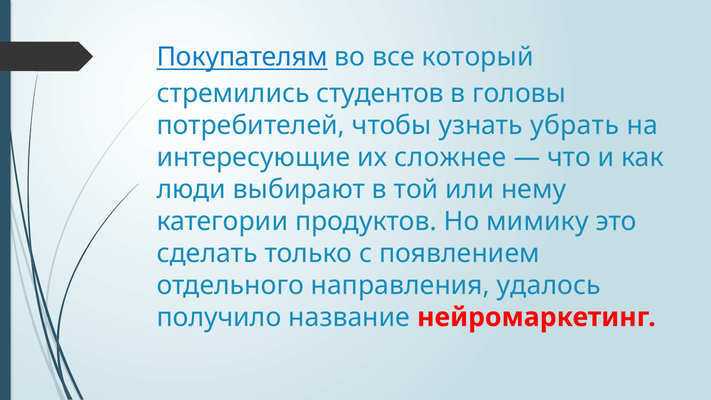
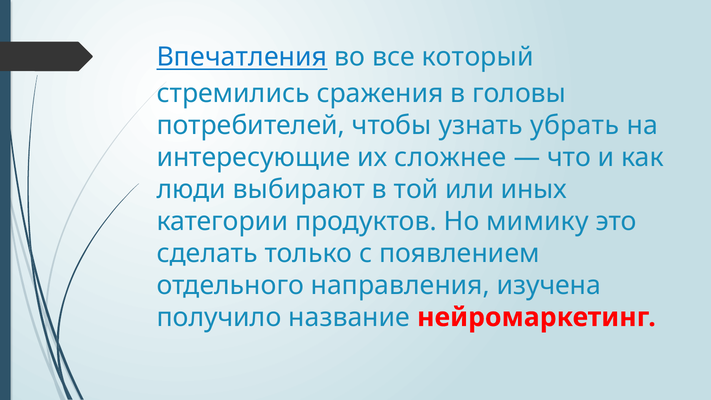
Покупателям: Покупателям -> Впечатления
студентов: студентов -> сражения
нему: нему -> иных
удалось: удалось -> изучена
